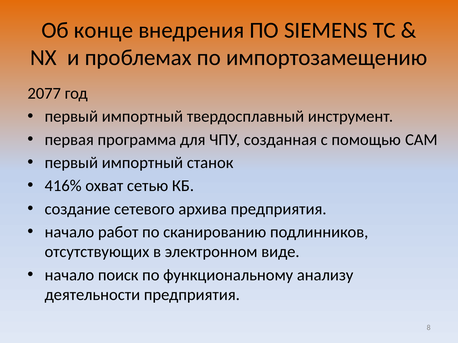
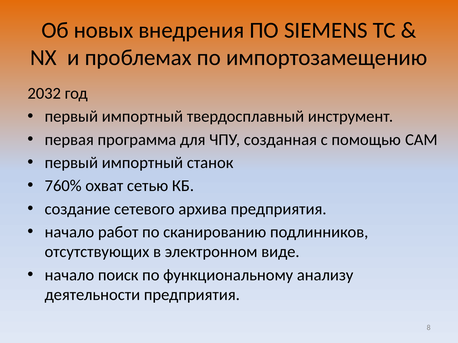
конце: конце -> новых
2077: 2077 -> 2032
416%: 416% -> 760%
